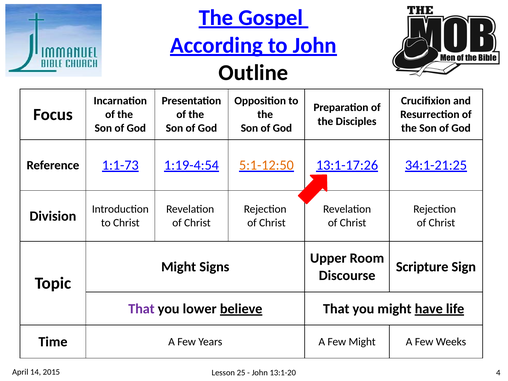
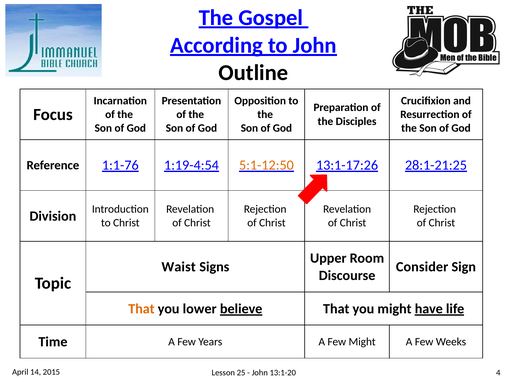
1:1-73: 1:1-73 -> 1:1-76
34:1-21:25: 34:1-21:25 -> 28:1-21:25
Might at (179, 267): Might -> Waist
Scripture: Scripture -> Consider
That at (141, 309) colour: purple -> orange
